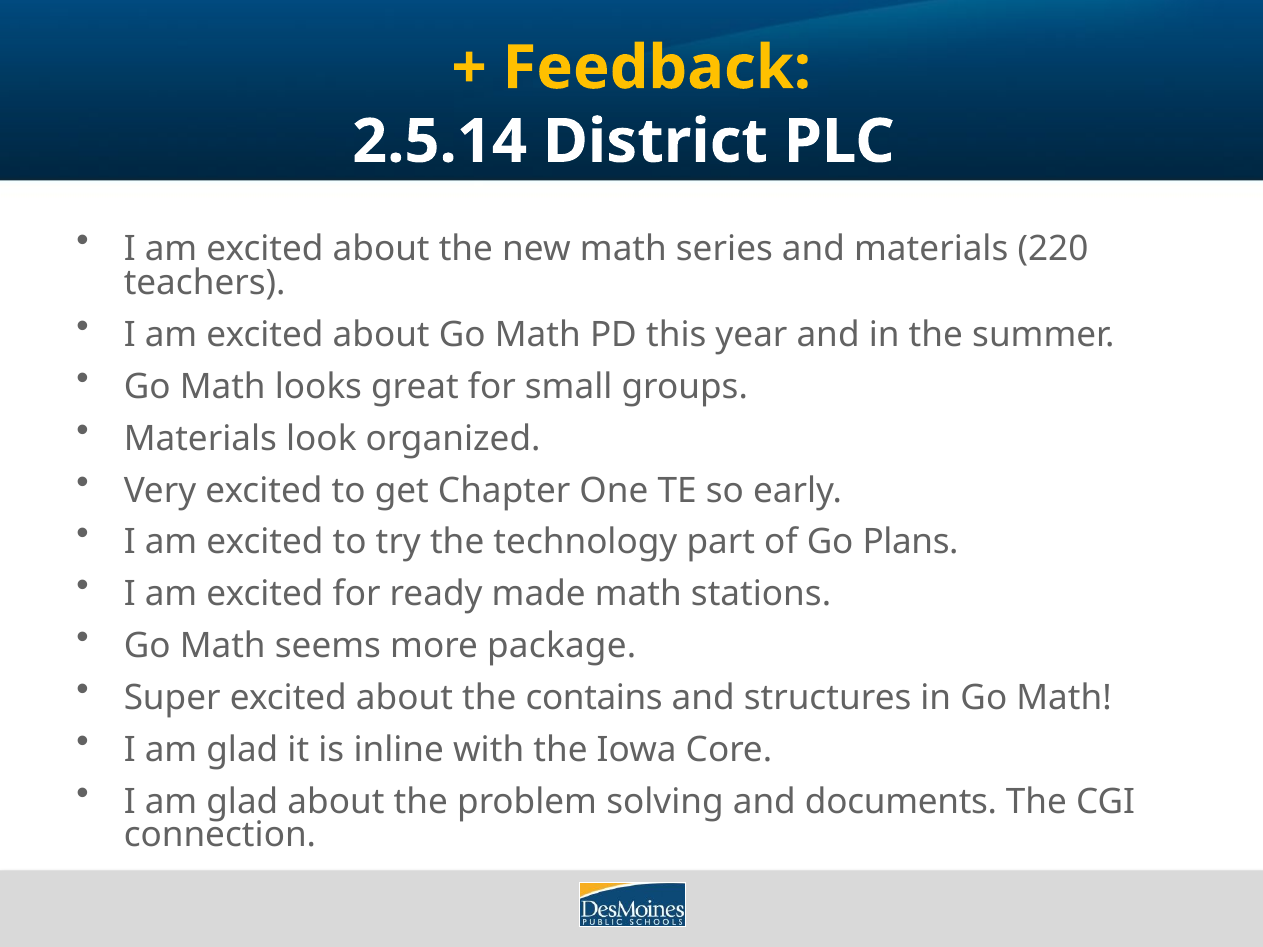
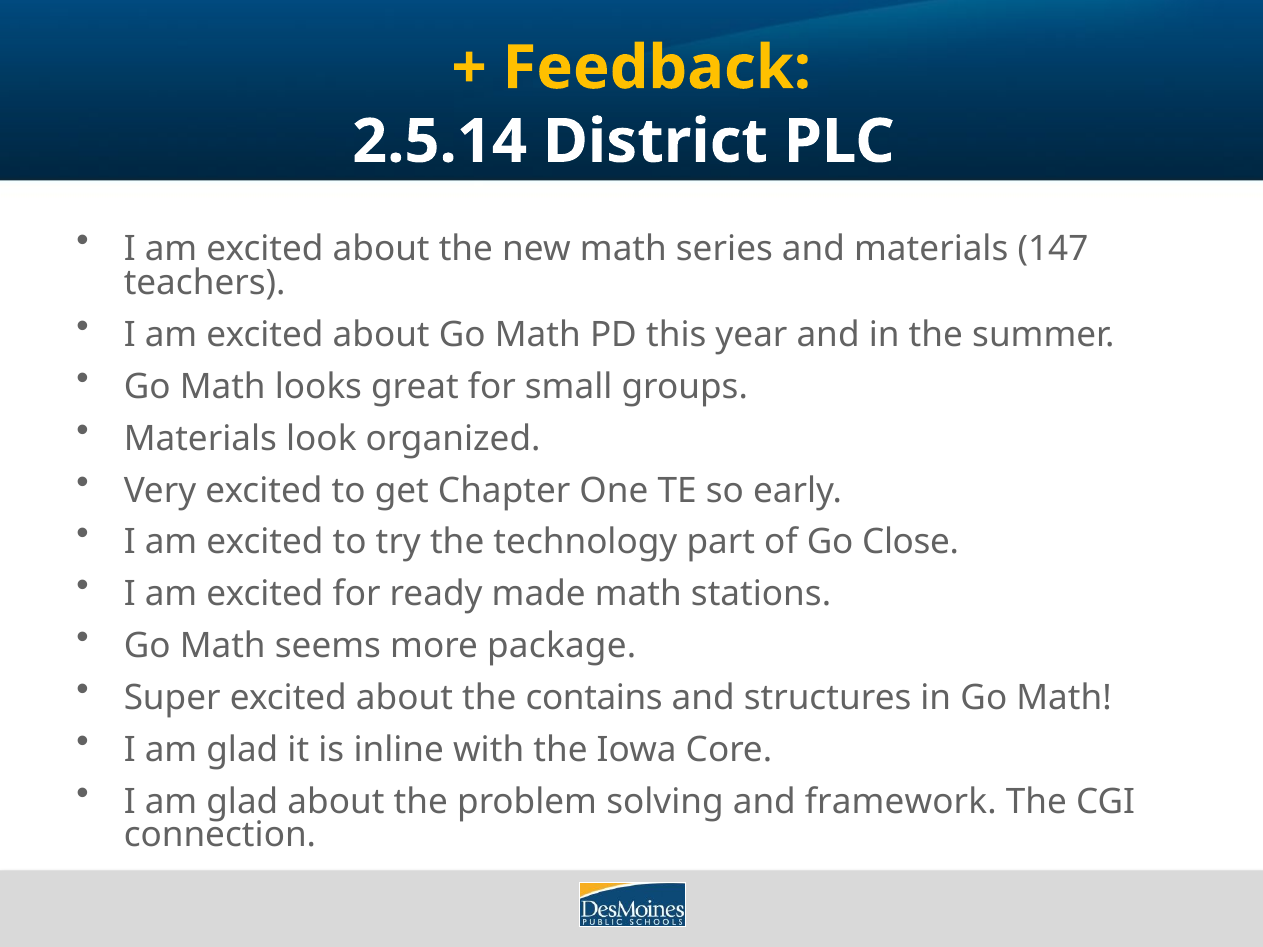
220: 220 -> 147
Plans: Plans -> Close
documents: documents -> framework
